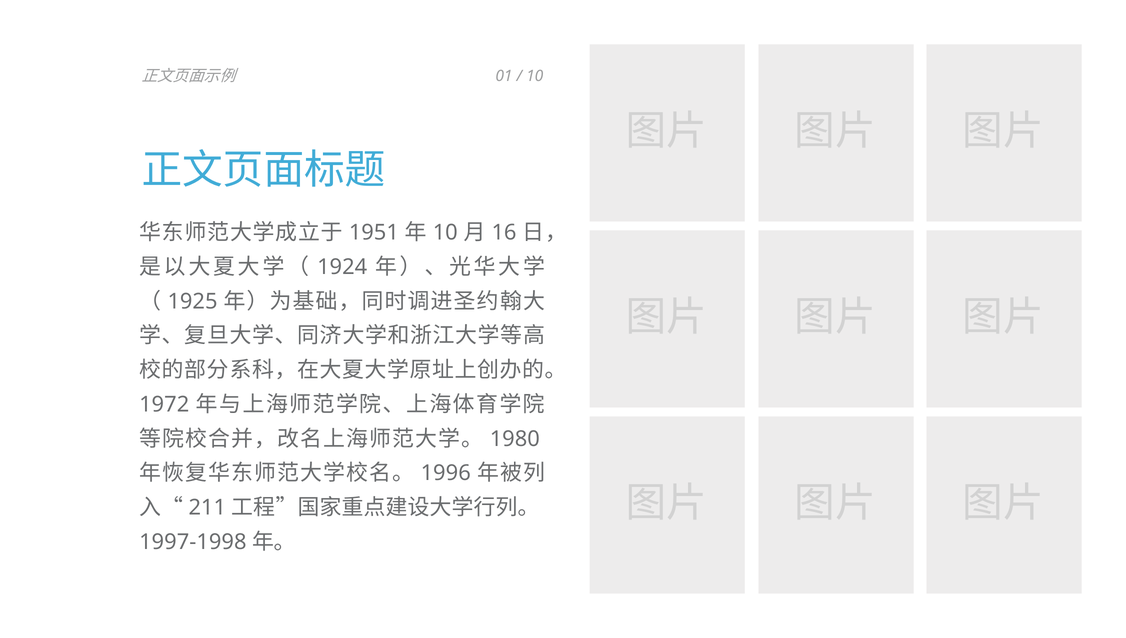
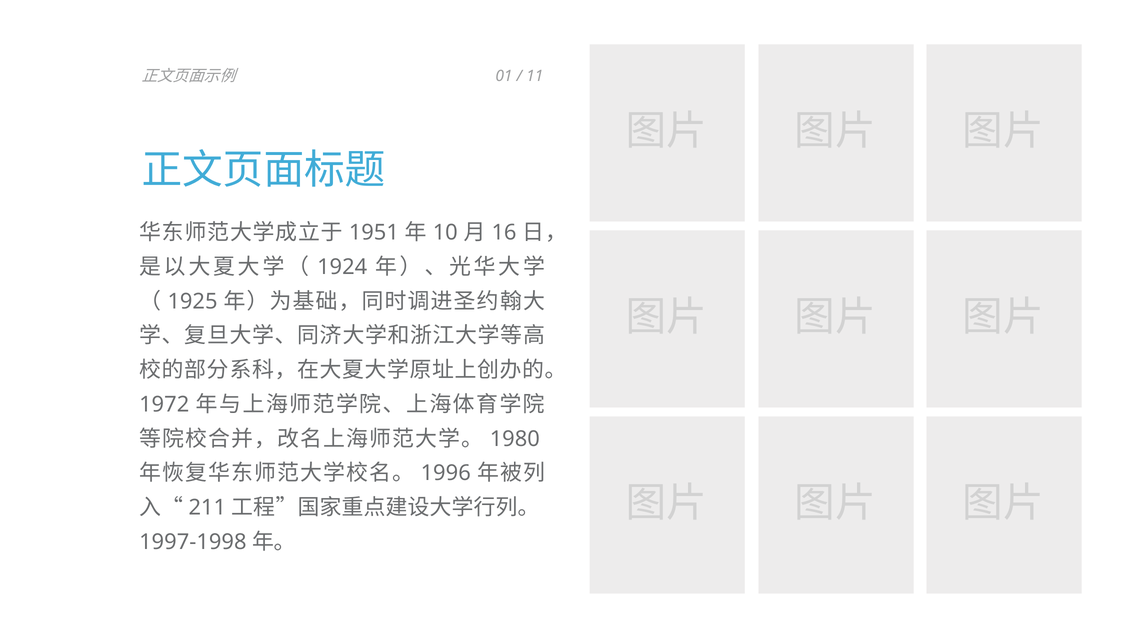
10 at (535, 76): 10 -> 11
